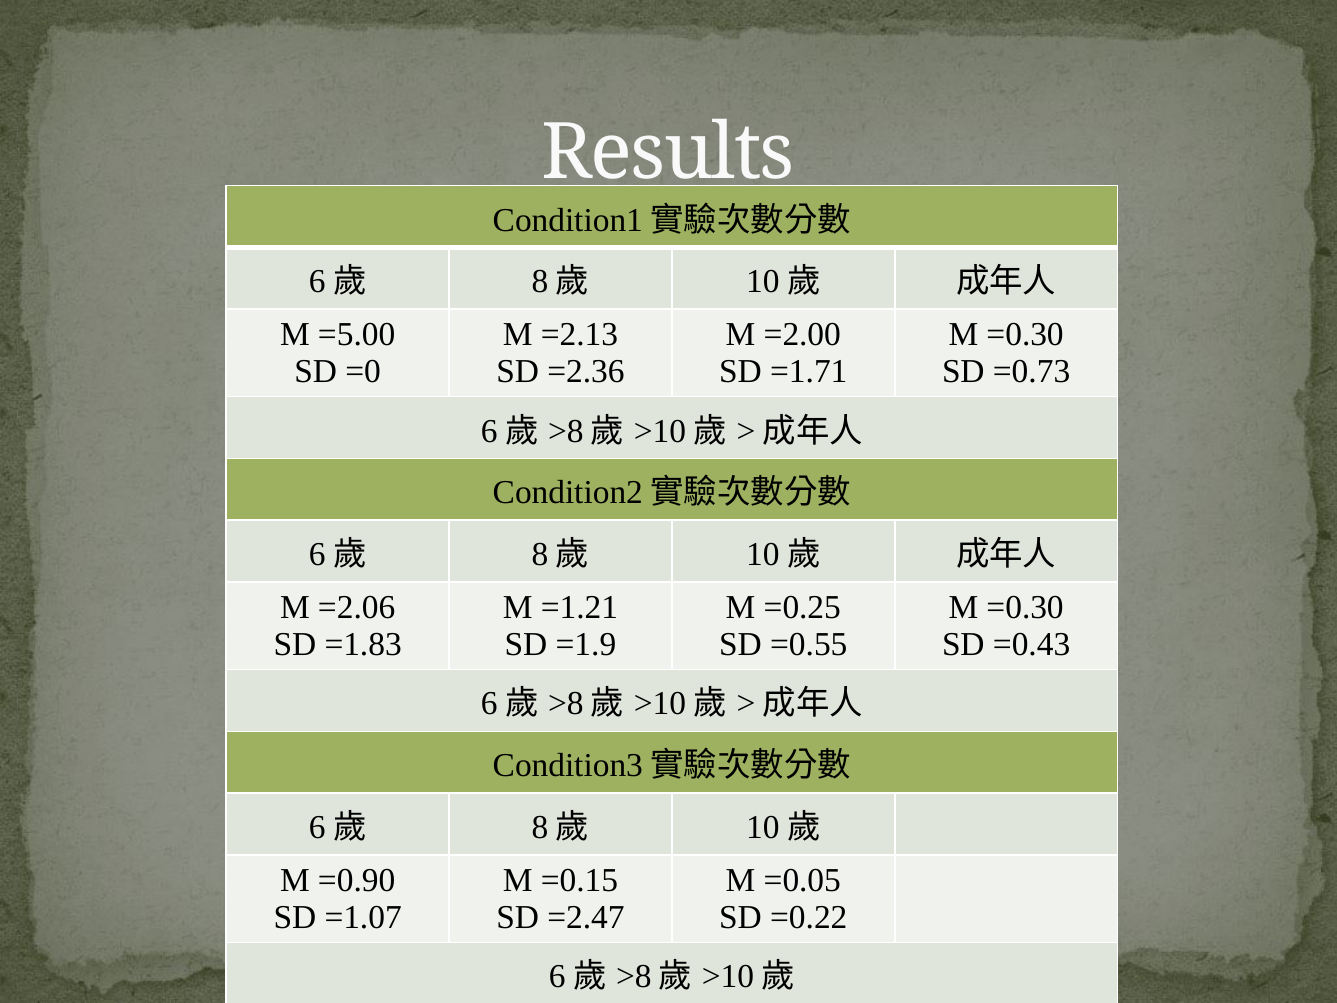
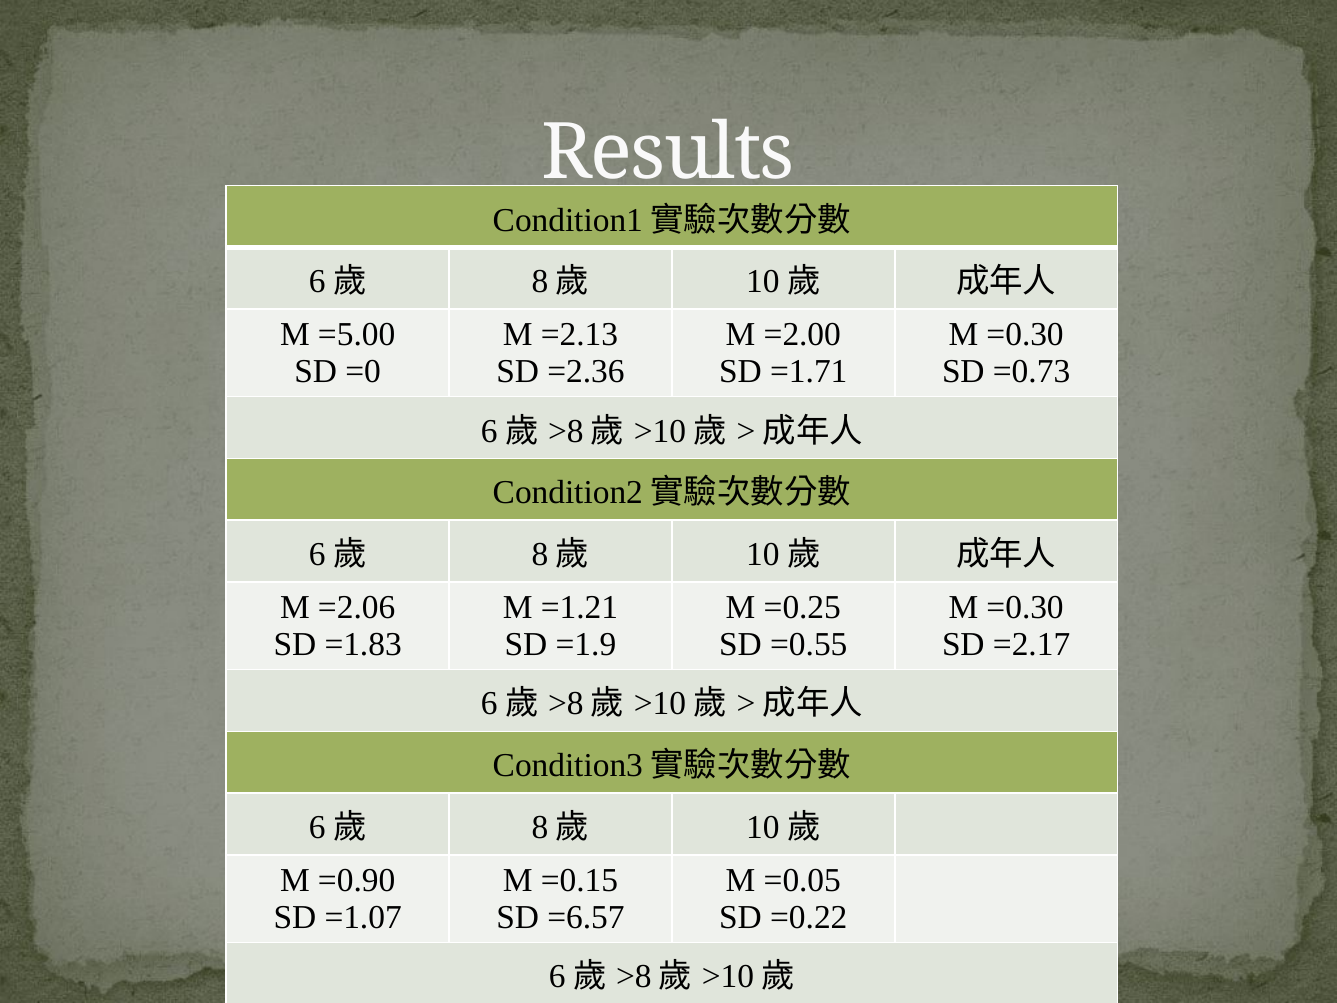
=0.43: =0.43 -> =2.17
=2.47: =2.47 -> =6.57
